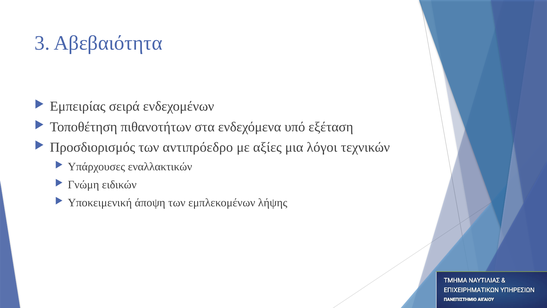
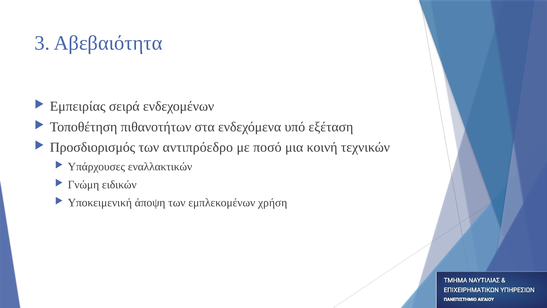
αξίες: αξίες -> ποσό
λόγοι: λόγοι -> κοινή
λήψης: λήψης -> χρήση
